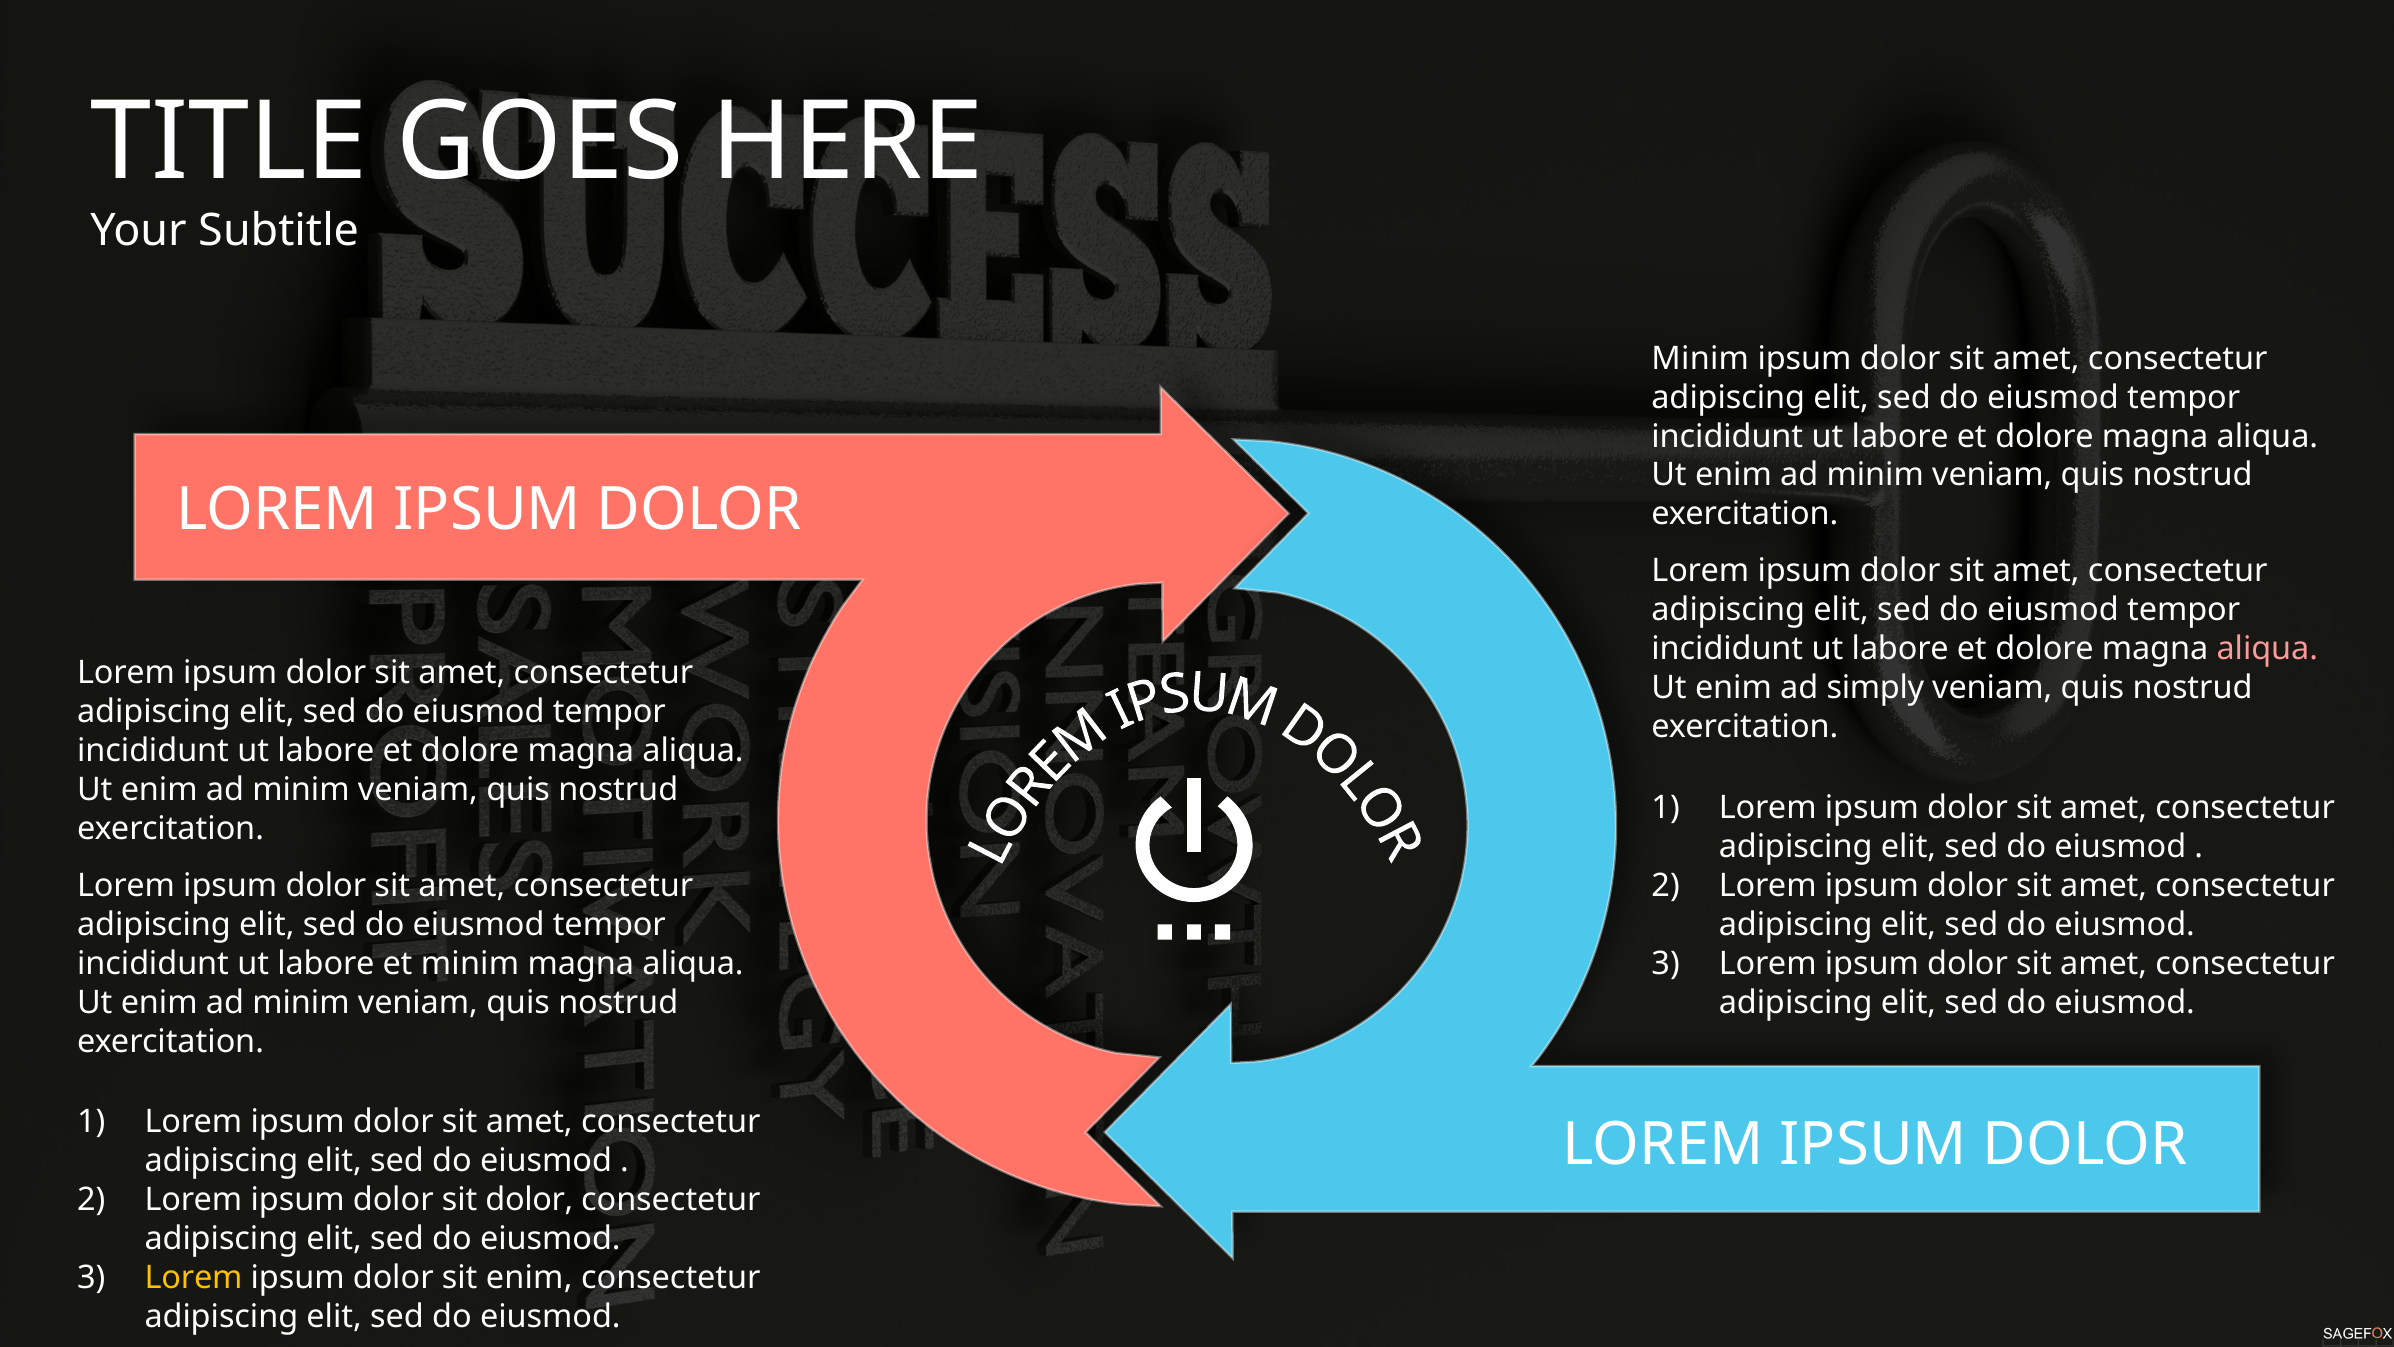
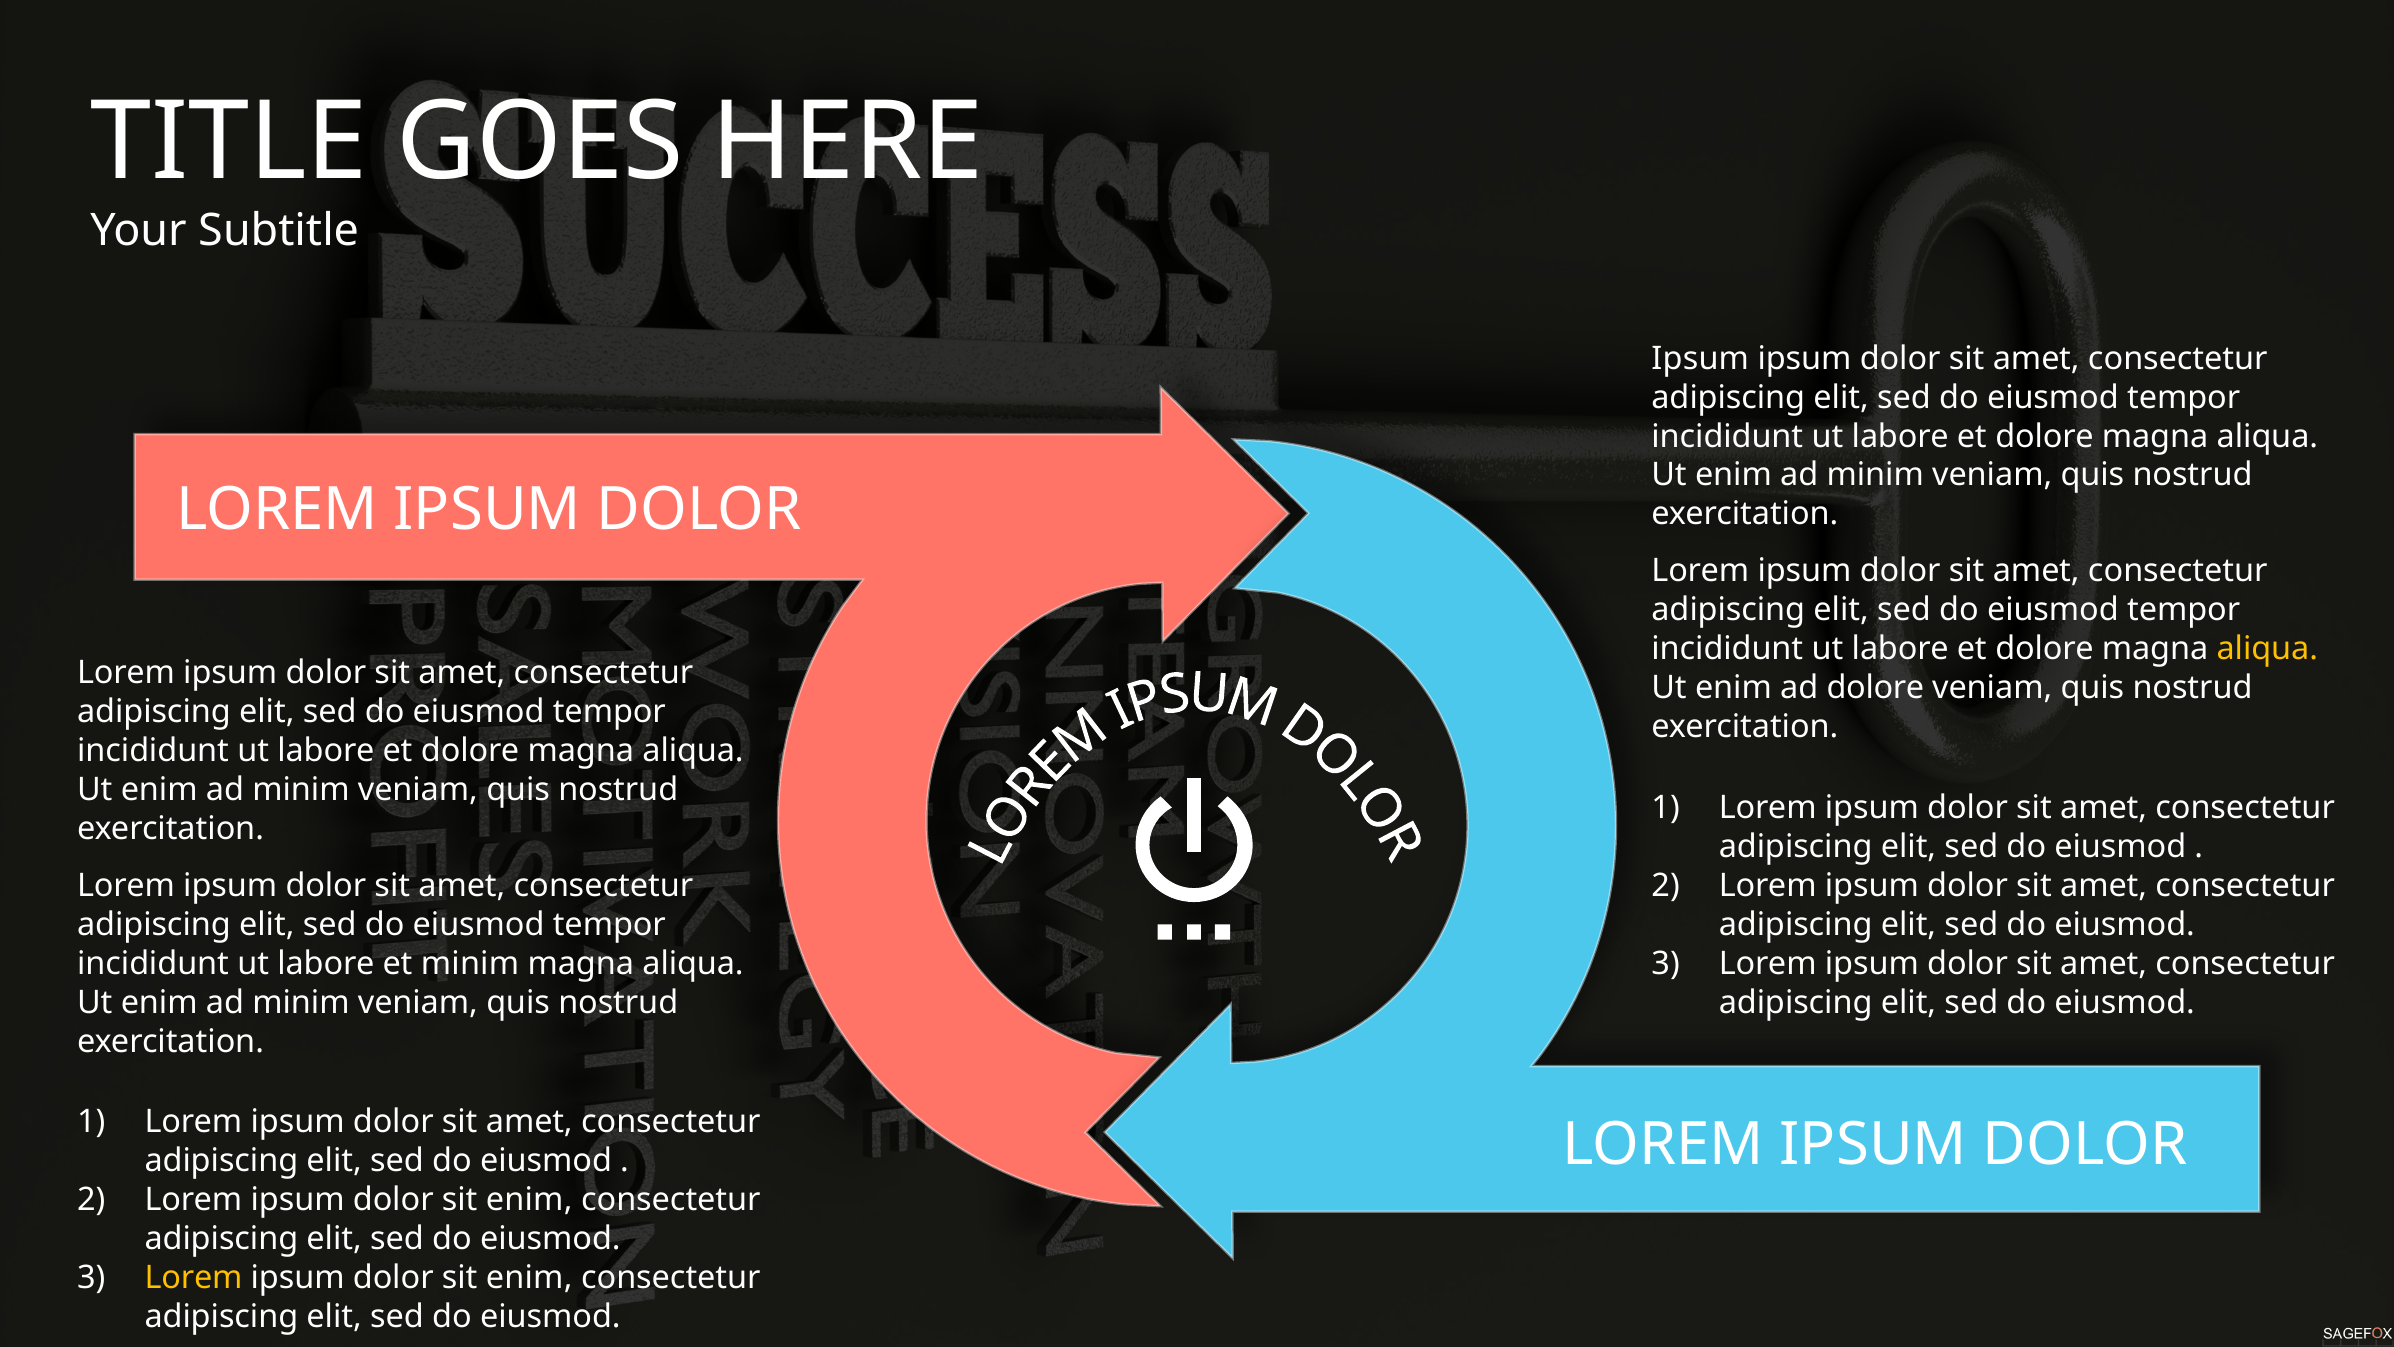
Minim at (1700, 358): Minim -> Ipsum
aliqua at (2267, 649) colour: pink -> yellow
ad simply: simply -> dolore
dolor at (529, 1200): dolor -> enim
